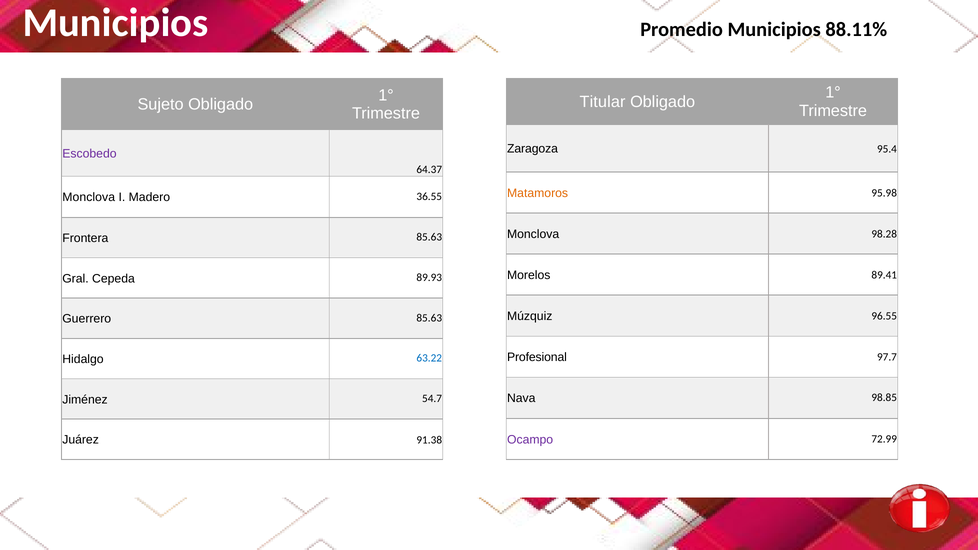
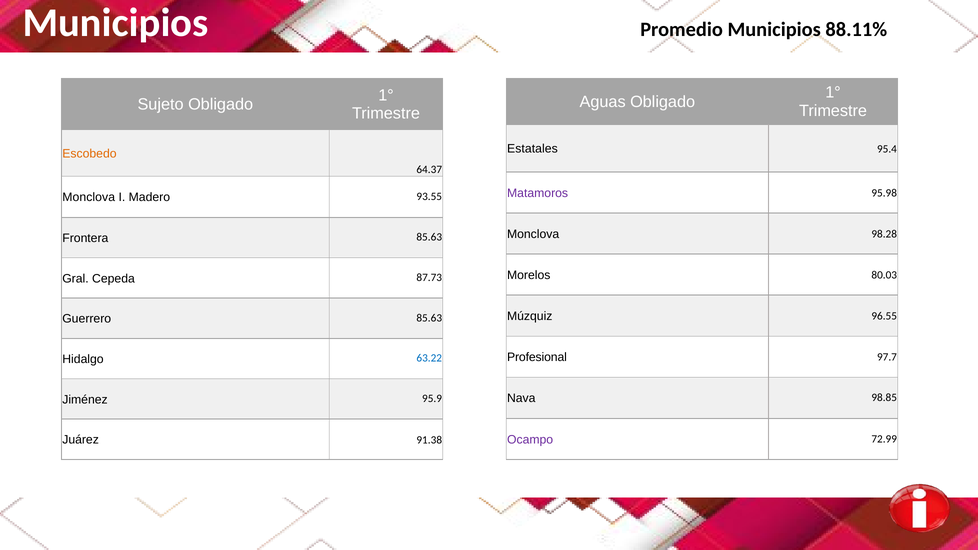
Titular: Titular -> Aguas
Zaragoza: Zaragoza -> Estatales
Escobedo colour: purple -> orange
Matamoros colour: orange -> purple
36.55: 36.55 -> 93.55
89.41: 89.41 -> 80.03
89.93: 89.93 -> 87.73
54.7: 54.7 -> 95.9
